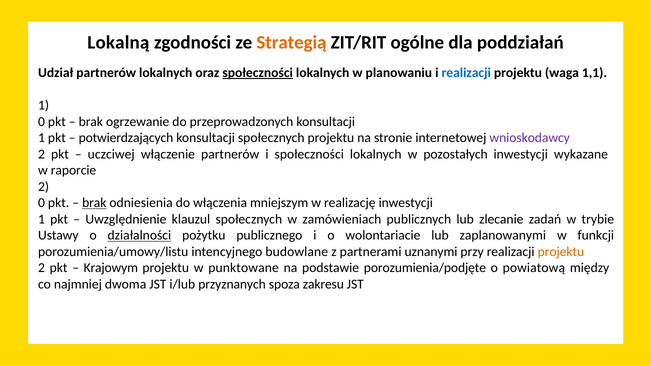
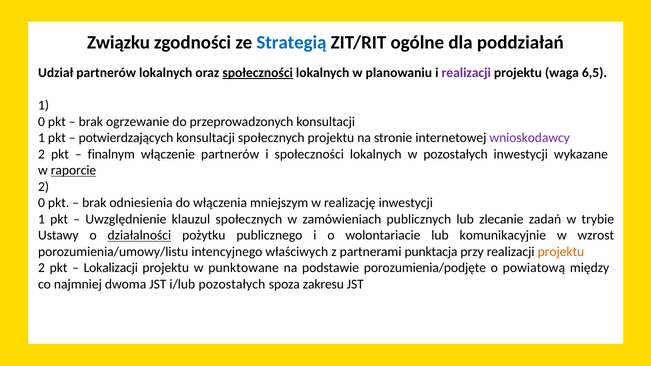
Lokalną: Lokalną -> Związku
Strategią colour: orange -> blue
realizacji at (466, 73) colour: blue -> purple
1,1: 1,1 -> 6,5
uczciwej: uczciwej -> finalnym
raporcie underline: none -> present
brak at (94, 203) underline: present -> none
zaplanowanymi: zaplanowanymi -> komunikacyjnie
funkcji: funkcji -> wzrost
budowlane: budowlane -> właściwych
uznanymi: uznanymi -> punktacja
Krajowym: Krajowym -> Lokalizacji
i/lub przyznanych: przyznanych -> pozostałych
